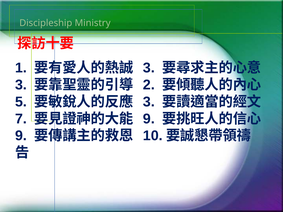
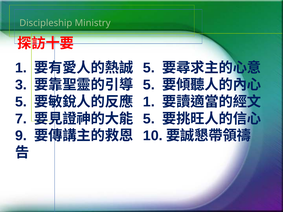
3 at (149, 68): 3 -> 5
2 at (149, 85): 2 -> 5
3 at (149, 102): 3 -> 1
9 at (149, 119): 9 -> 5
